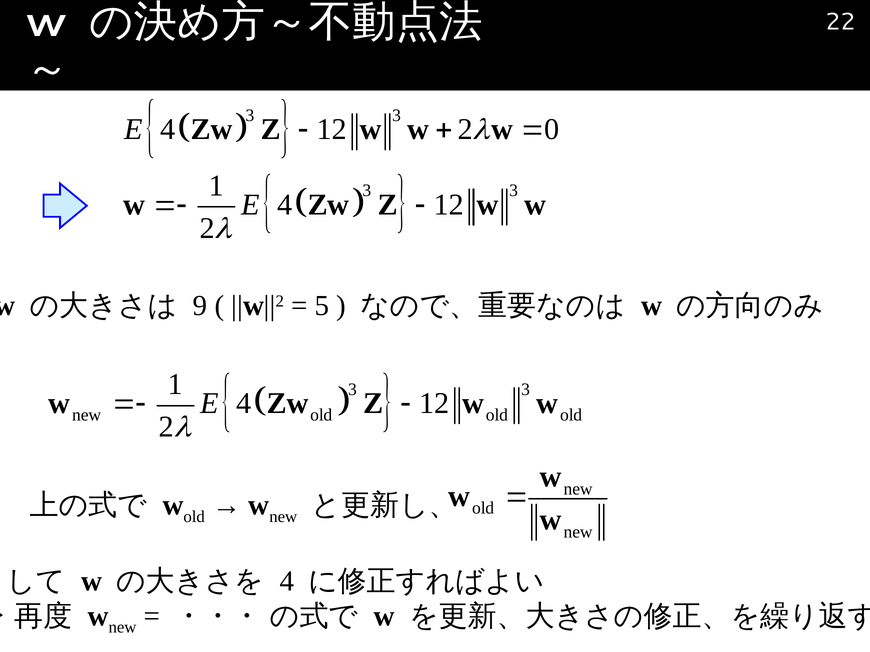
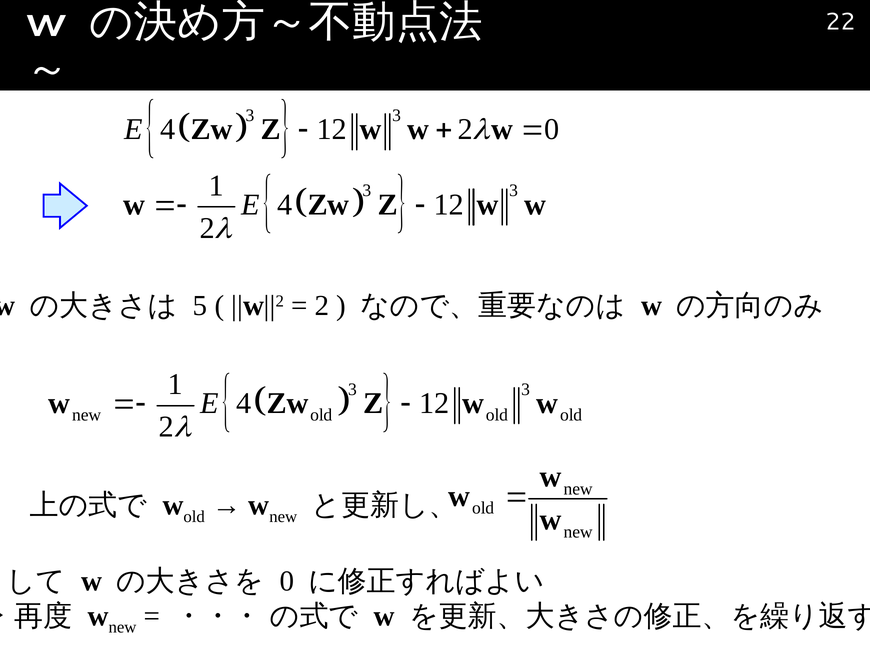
9: 9 -> 5
5 at (322, 306): 5 -> 2
4 at (287, 582): 4 -> 0
